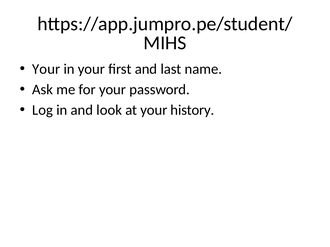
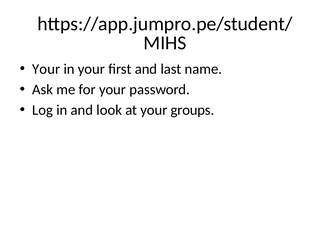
history: history -> groups
